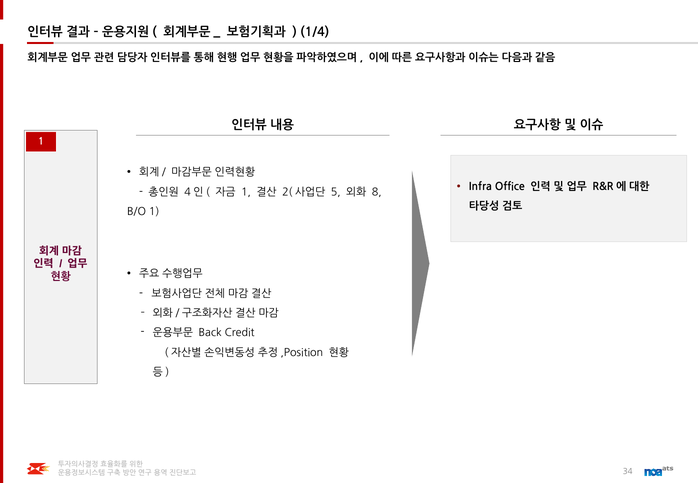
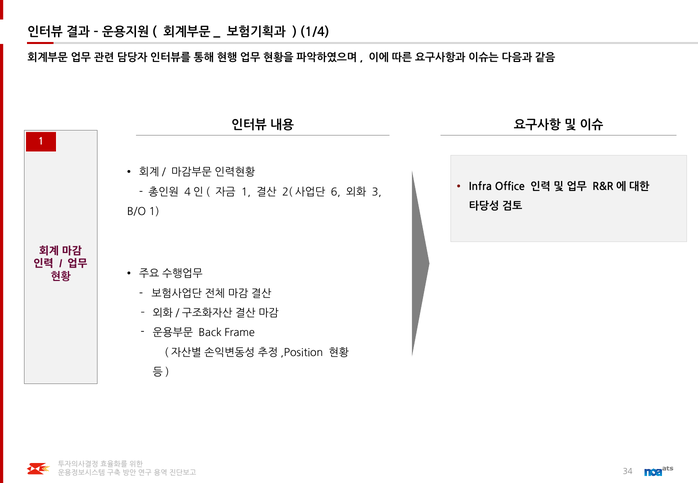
5: 5 -> 6
8: 8 -> 3
Credit: Credit -> Frame
